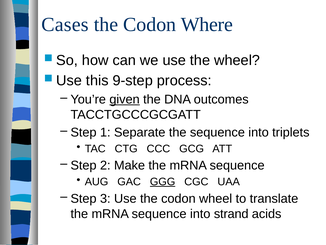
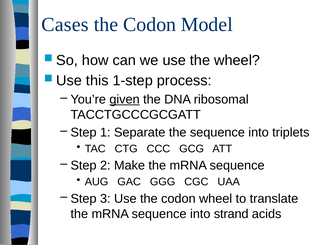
Where: Where -> Model
9-step: 9-step -> 1-step
outcomes: outcomes -> ribosomal
GGG underline: present -> none
